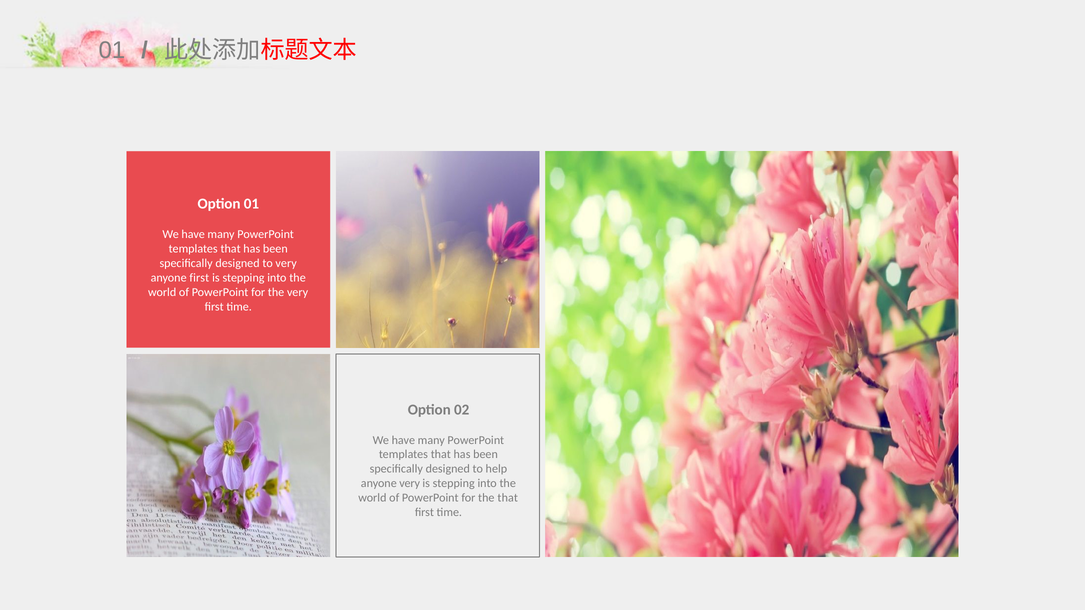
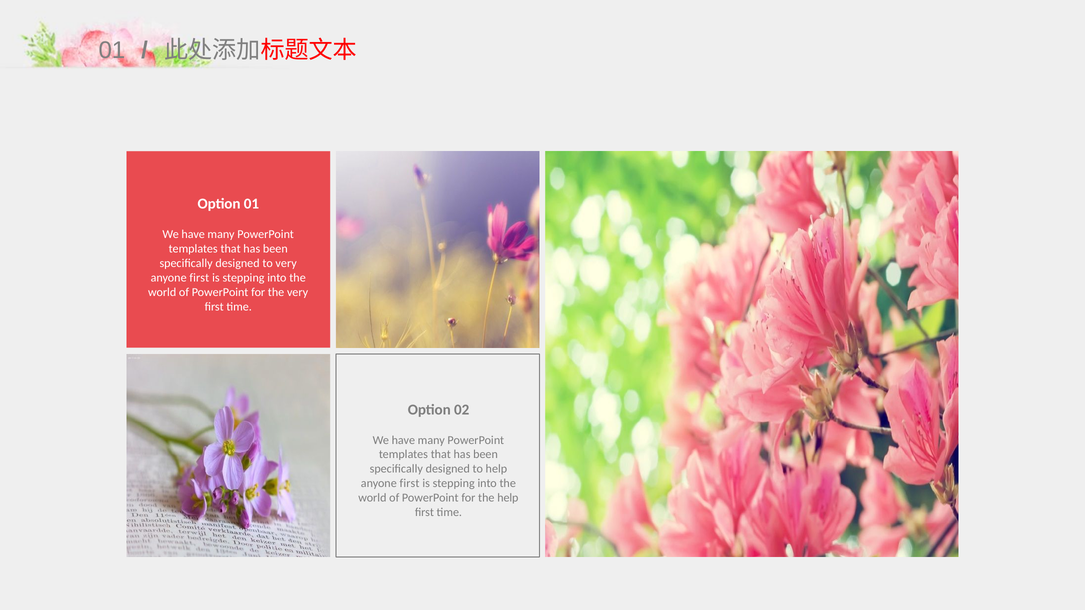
very at (410, 484): very -> first
the that: that -> help
